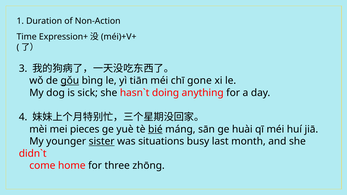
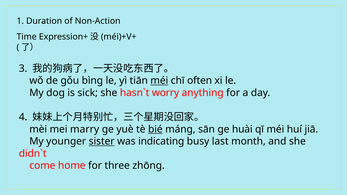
gǒu underline: present -> none
méi at (159, 81) underline: none -> present
gone: gone -> often
doing: doing -> worry
pieces: pieces -> marry
situations: situations -> indicating
